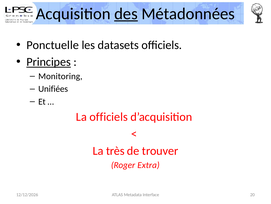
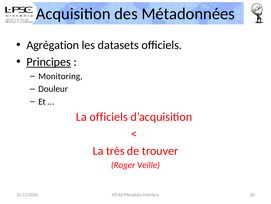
des underline: present -> none
Ponctuelle: Ponctuelle -> Agrégation
Unifiées: Unifiées -> Douleur
Extra: Extra -> Veille
